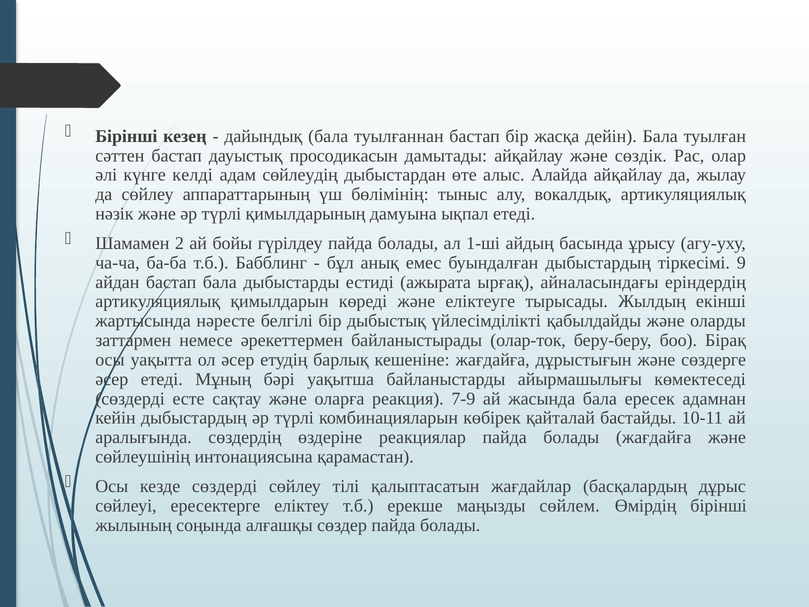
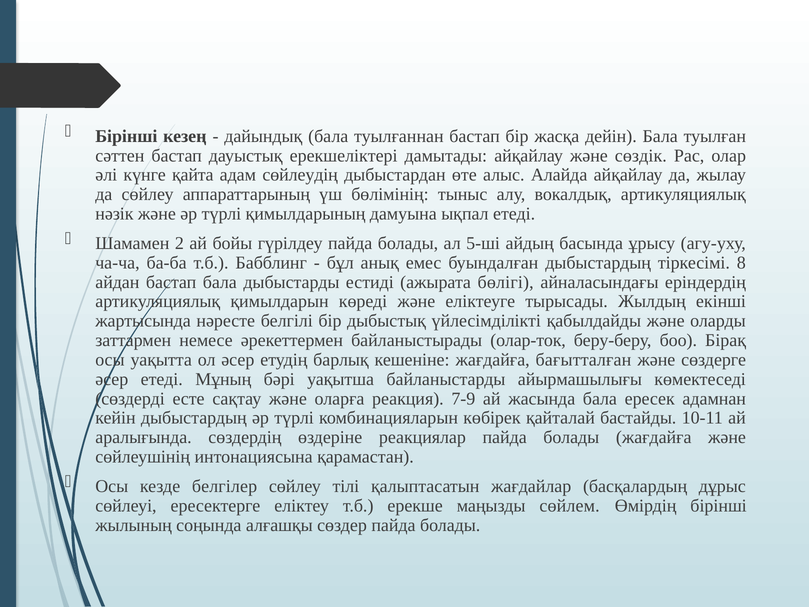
просодикасын: просодикасын -> ерекшеліктері
келді: келді -> қайта
1-ші: 1-ші -> 5-ші
9: 9 -> 8
ырғақ: ырғақ -> бөлігі
дұрыстығын: дұрыстығын -> бағытталған
кезде сөздерді: сөздерді -> белгілер
